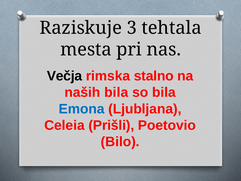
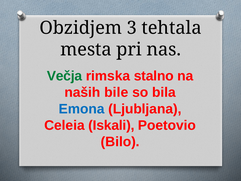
Raziskuje: Raziskuje -> Obzidjem
Večja colour: black -> green
naših bila: bila -> bile
Prišli: Prišli -> Iskali
